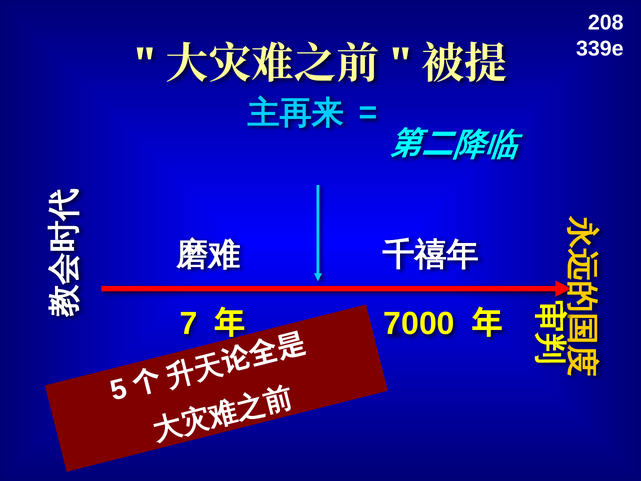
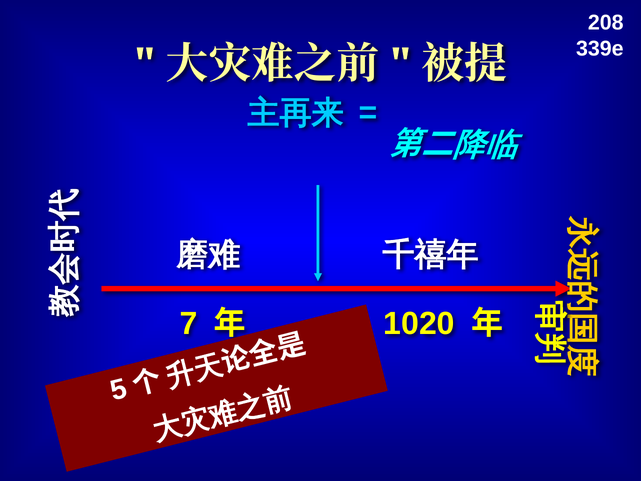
7000: 7000 -> 1020
